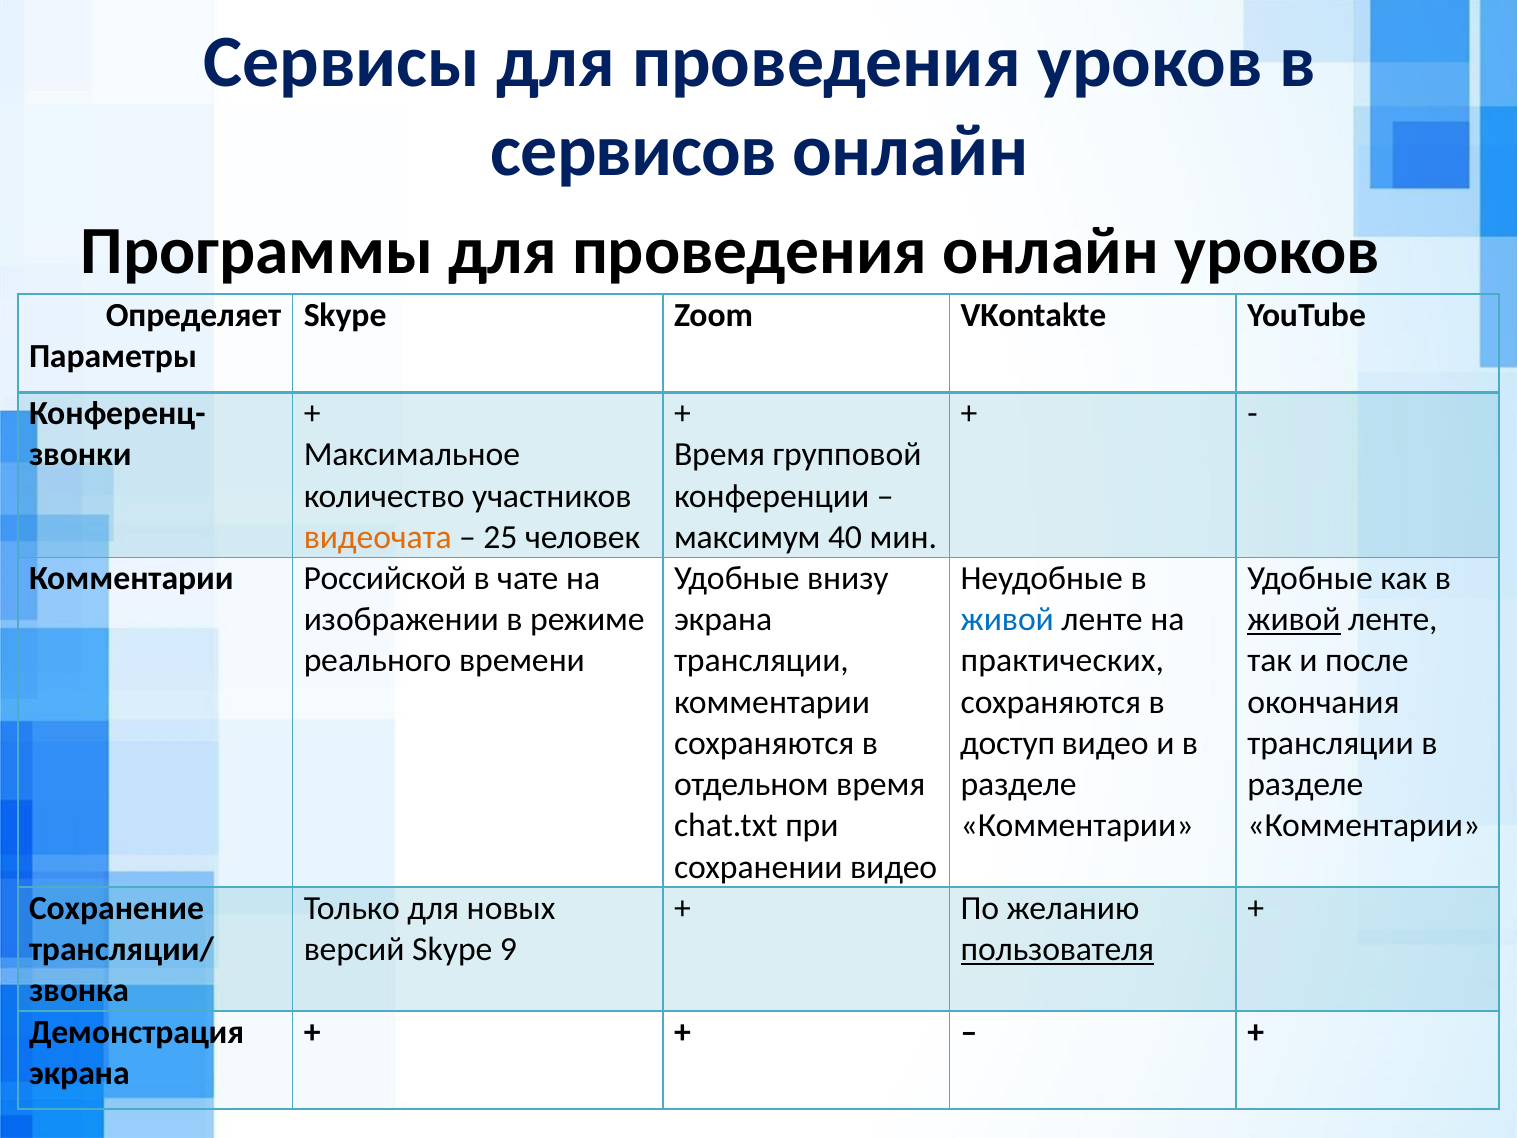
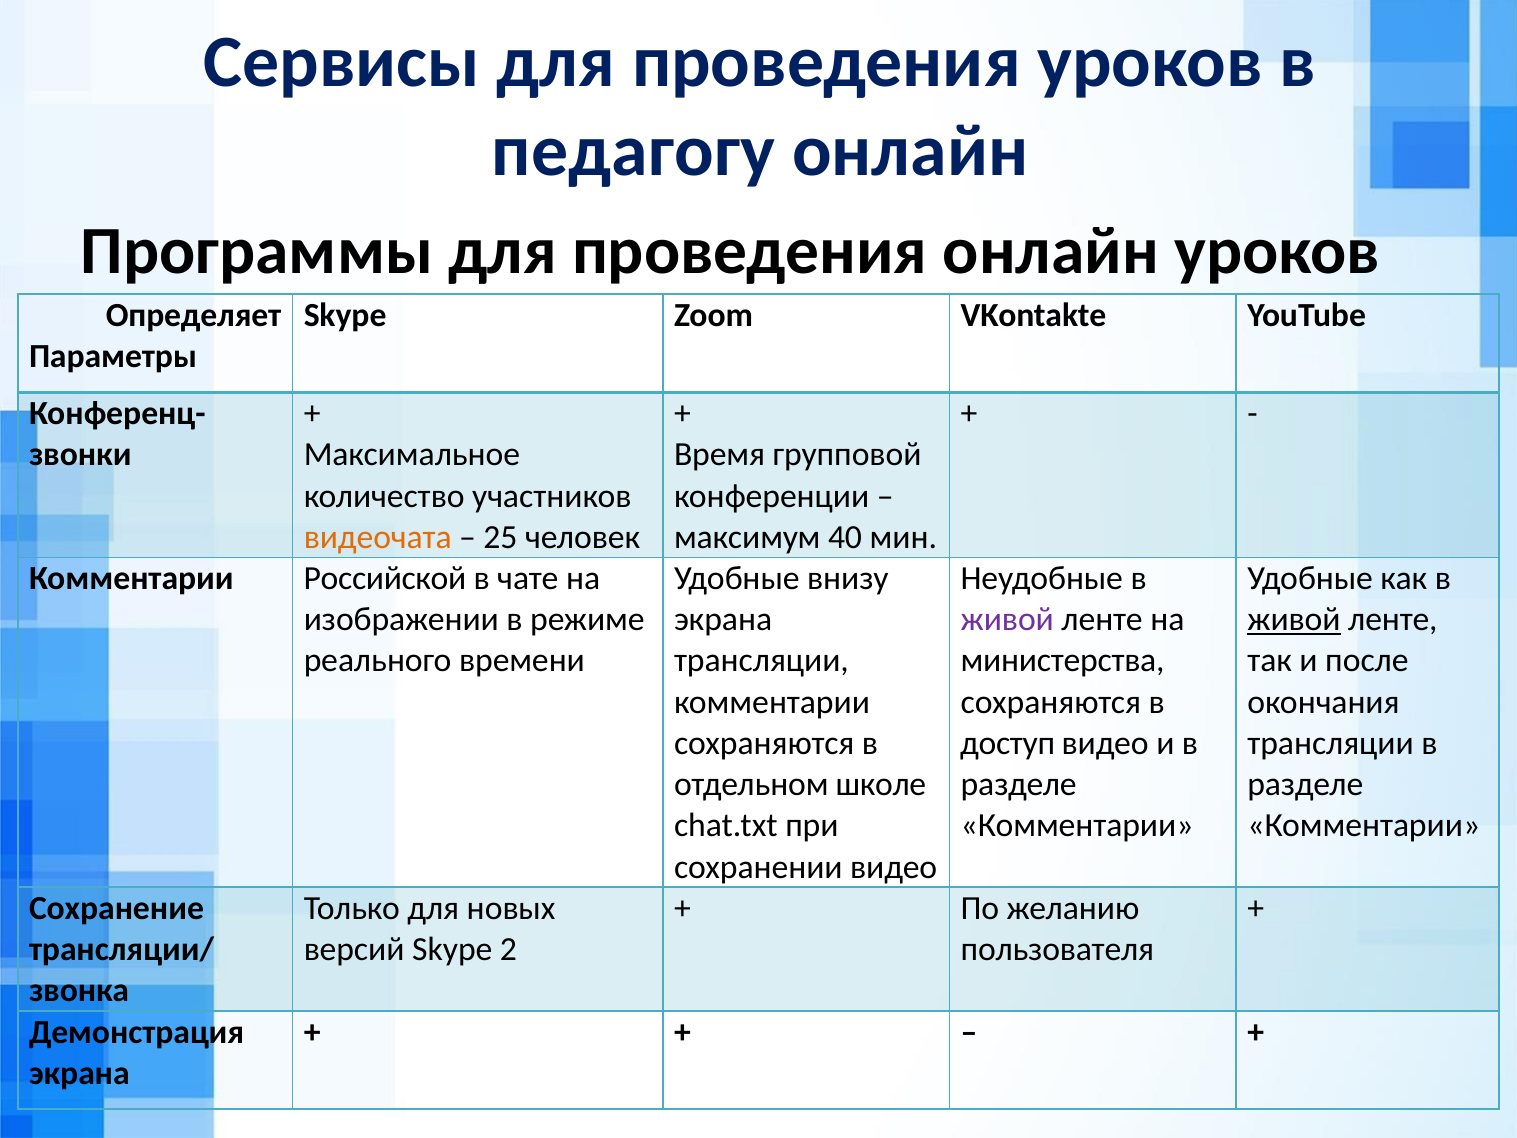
сервисов: сервисов -> педагогу
живой at (1007, 620) colour: blue -> purple
практических: практических -> министерства
отдельном время: время -> школе
9: 9 -> 2
пользователя underline: present -> none
